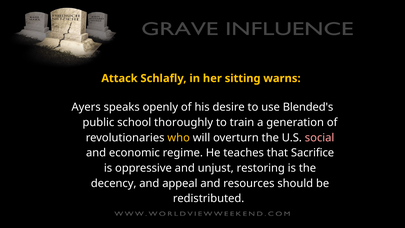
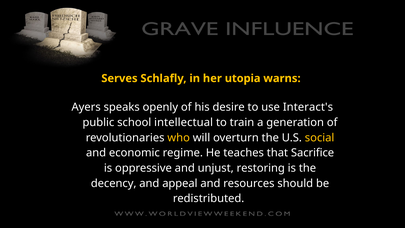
Attack: Attack -> Serves
sitting: sitting -> utopia
Blended's: Blended's -> Interact's
thoroughly: thoroughly -> intellectual
social colour: pink -> yellow
